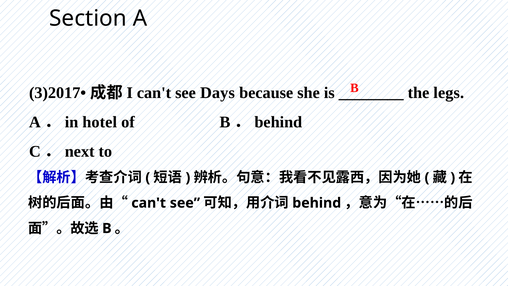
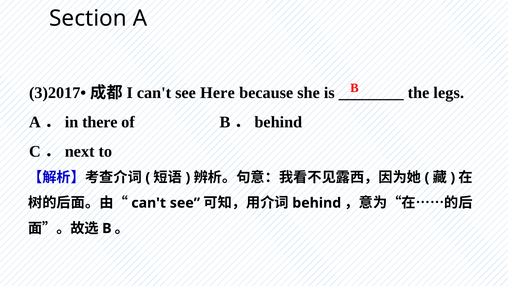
Days: Days -> Here
hotel: hotel -> there
